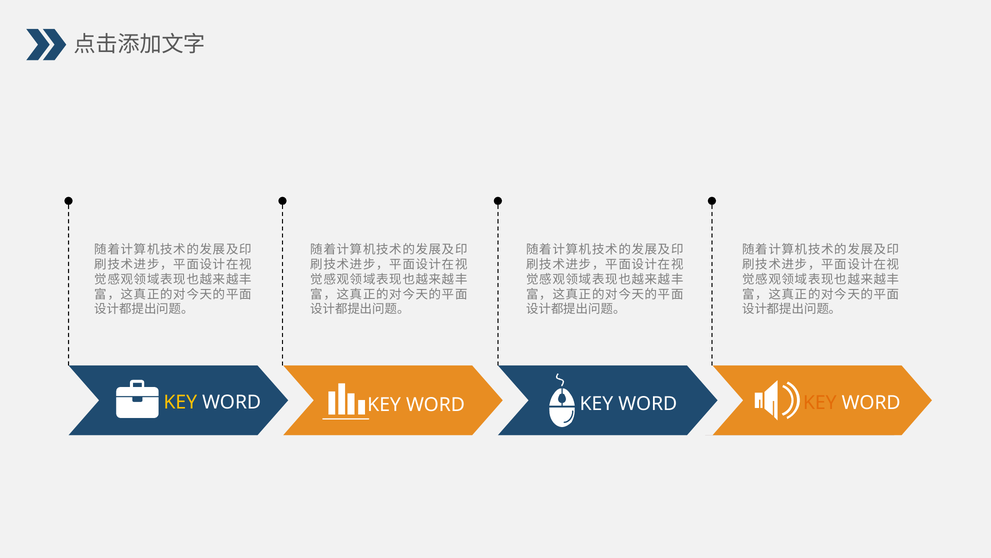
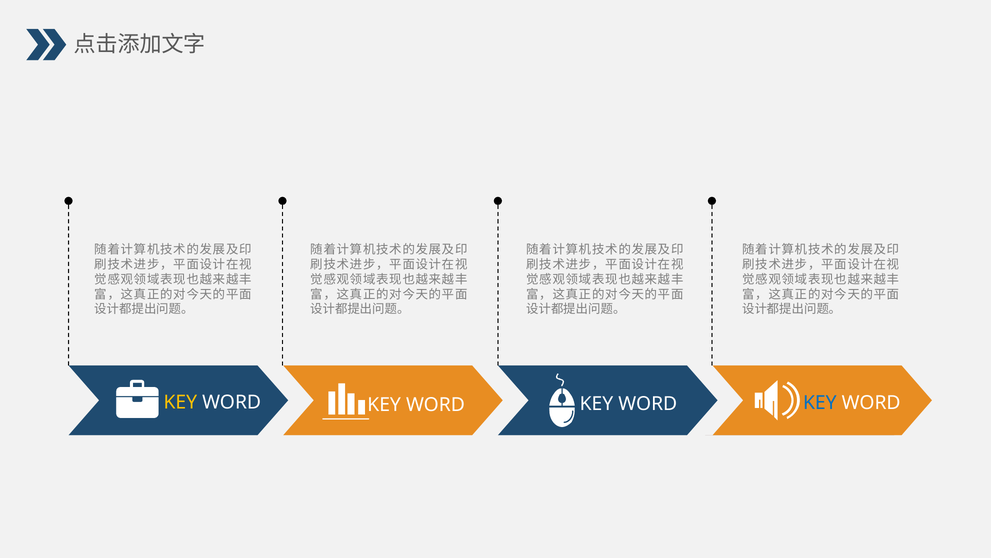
KEY at (820, 403) colour: orange -> blue
